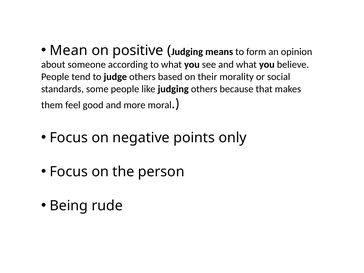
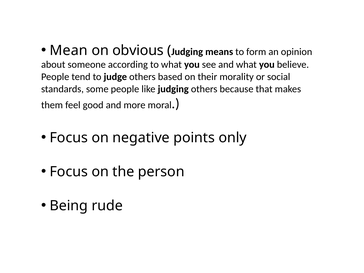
positive: positive -> obvious
